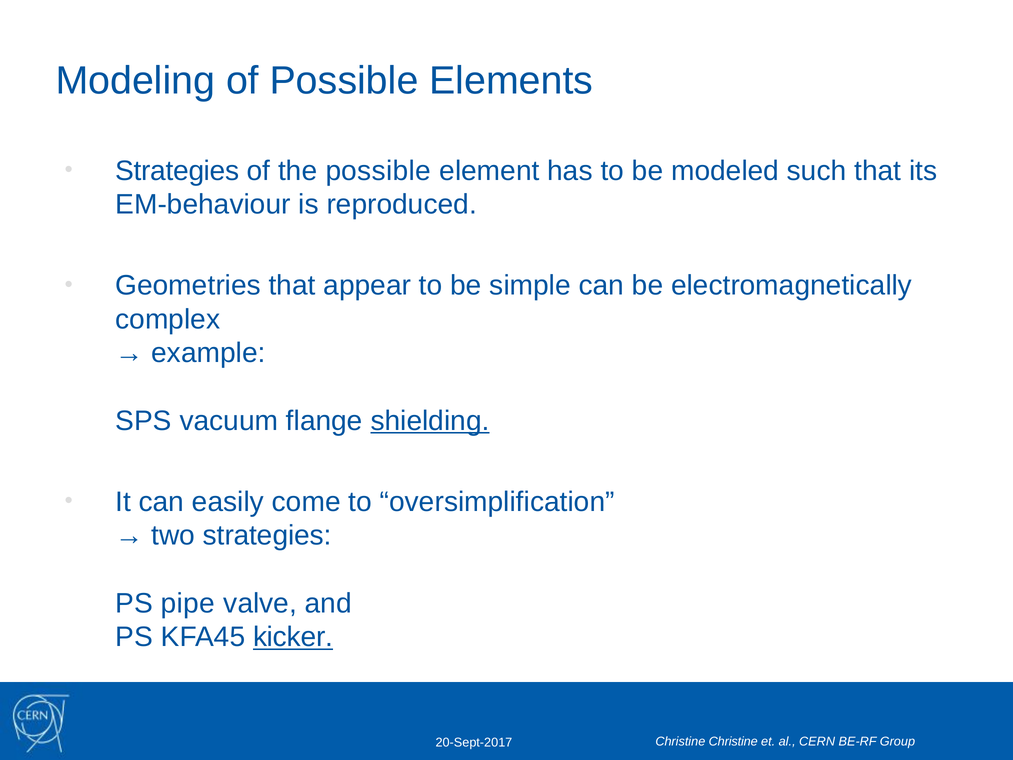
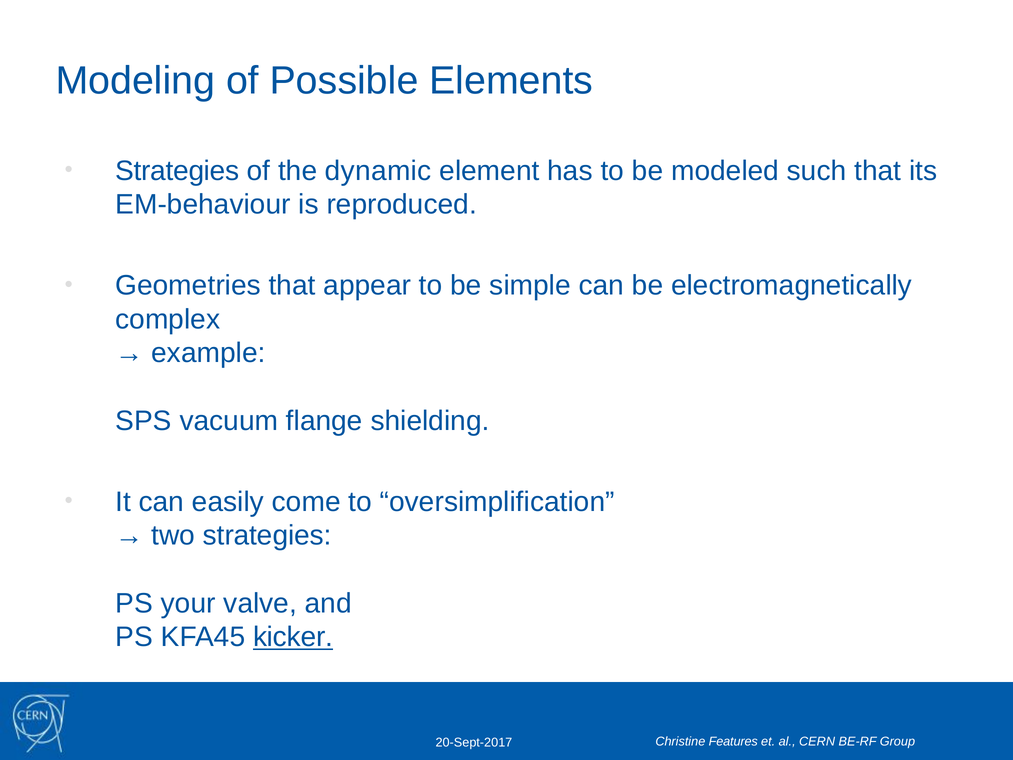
the possible: possible -> dynamic
shielding underline: present -> none
pipe: pipe -> your
Christine Christine: Christine -> Features
